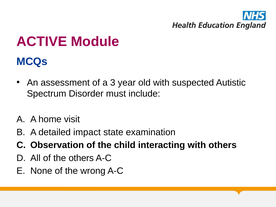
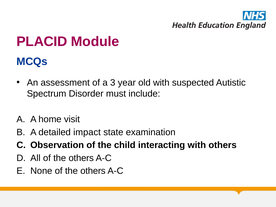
ACTIVE: ACTIVE -> PLACID
None of the wrong: wrong -> others
